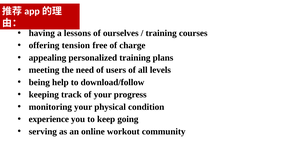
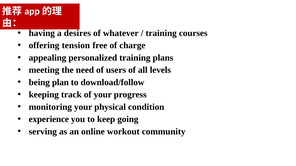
lessons: lessons -> desires
ourselves: ourselves -> whatever
help: help -> plan
